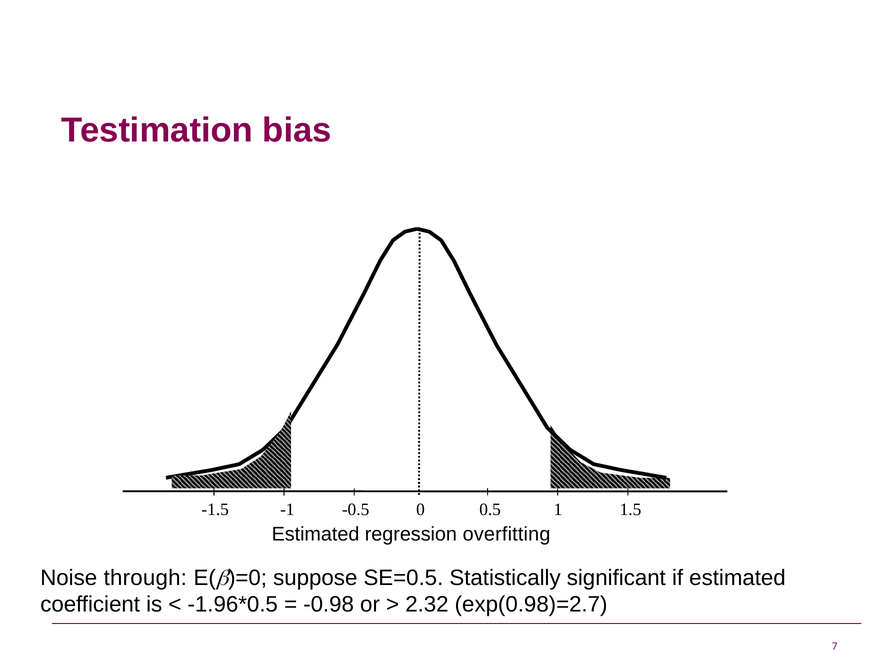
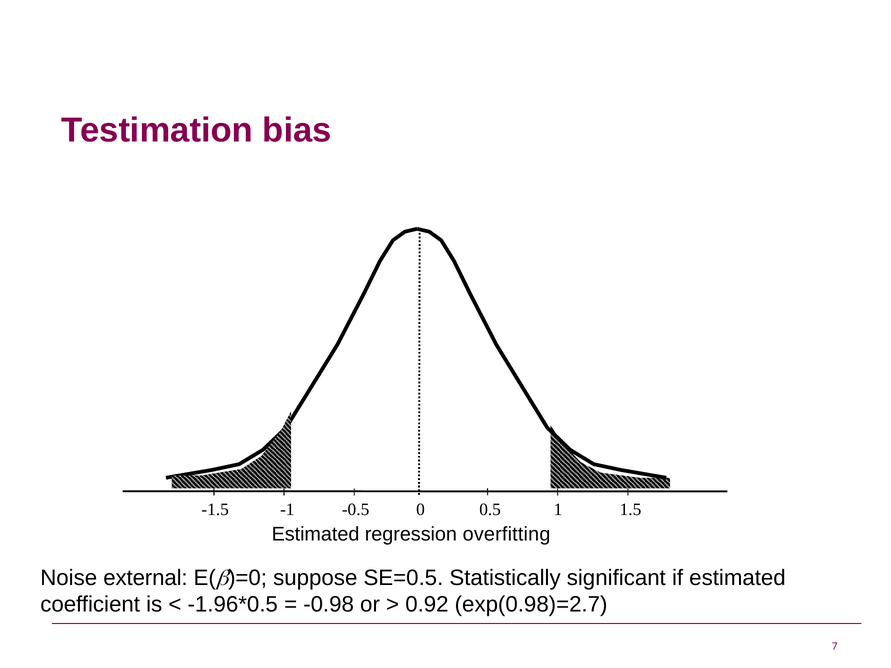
through: through -> external
2.32: 2.32 -> 0.92
